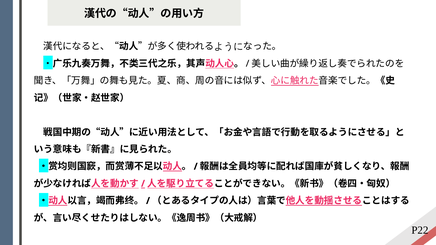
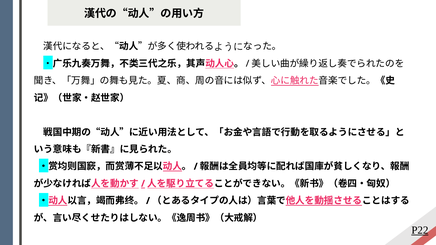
P22 underline: none -> present
